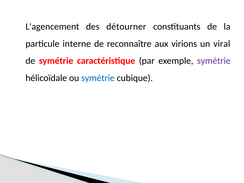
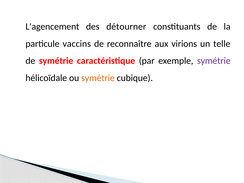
interne: interne -> vaccins
viral: viral -> telle
symétrie at (98, 78) colour: blue -> orange
